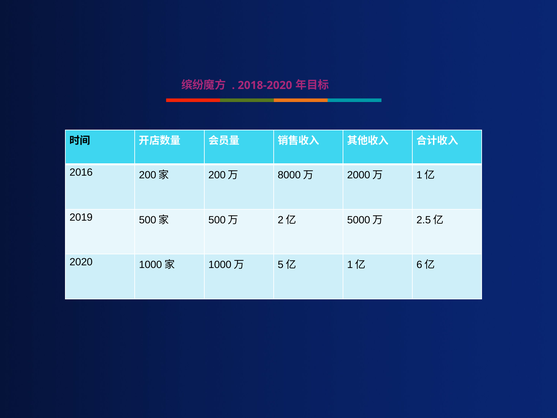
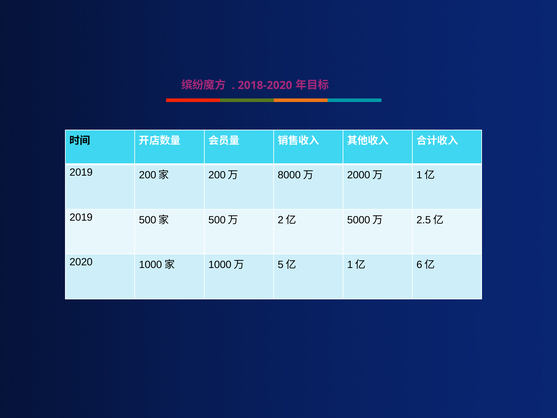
2016 at (81, 172): 2016 -> 2019
